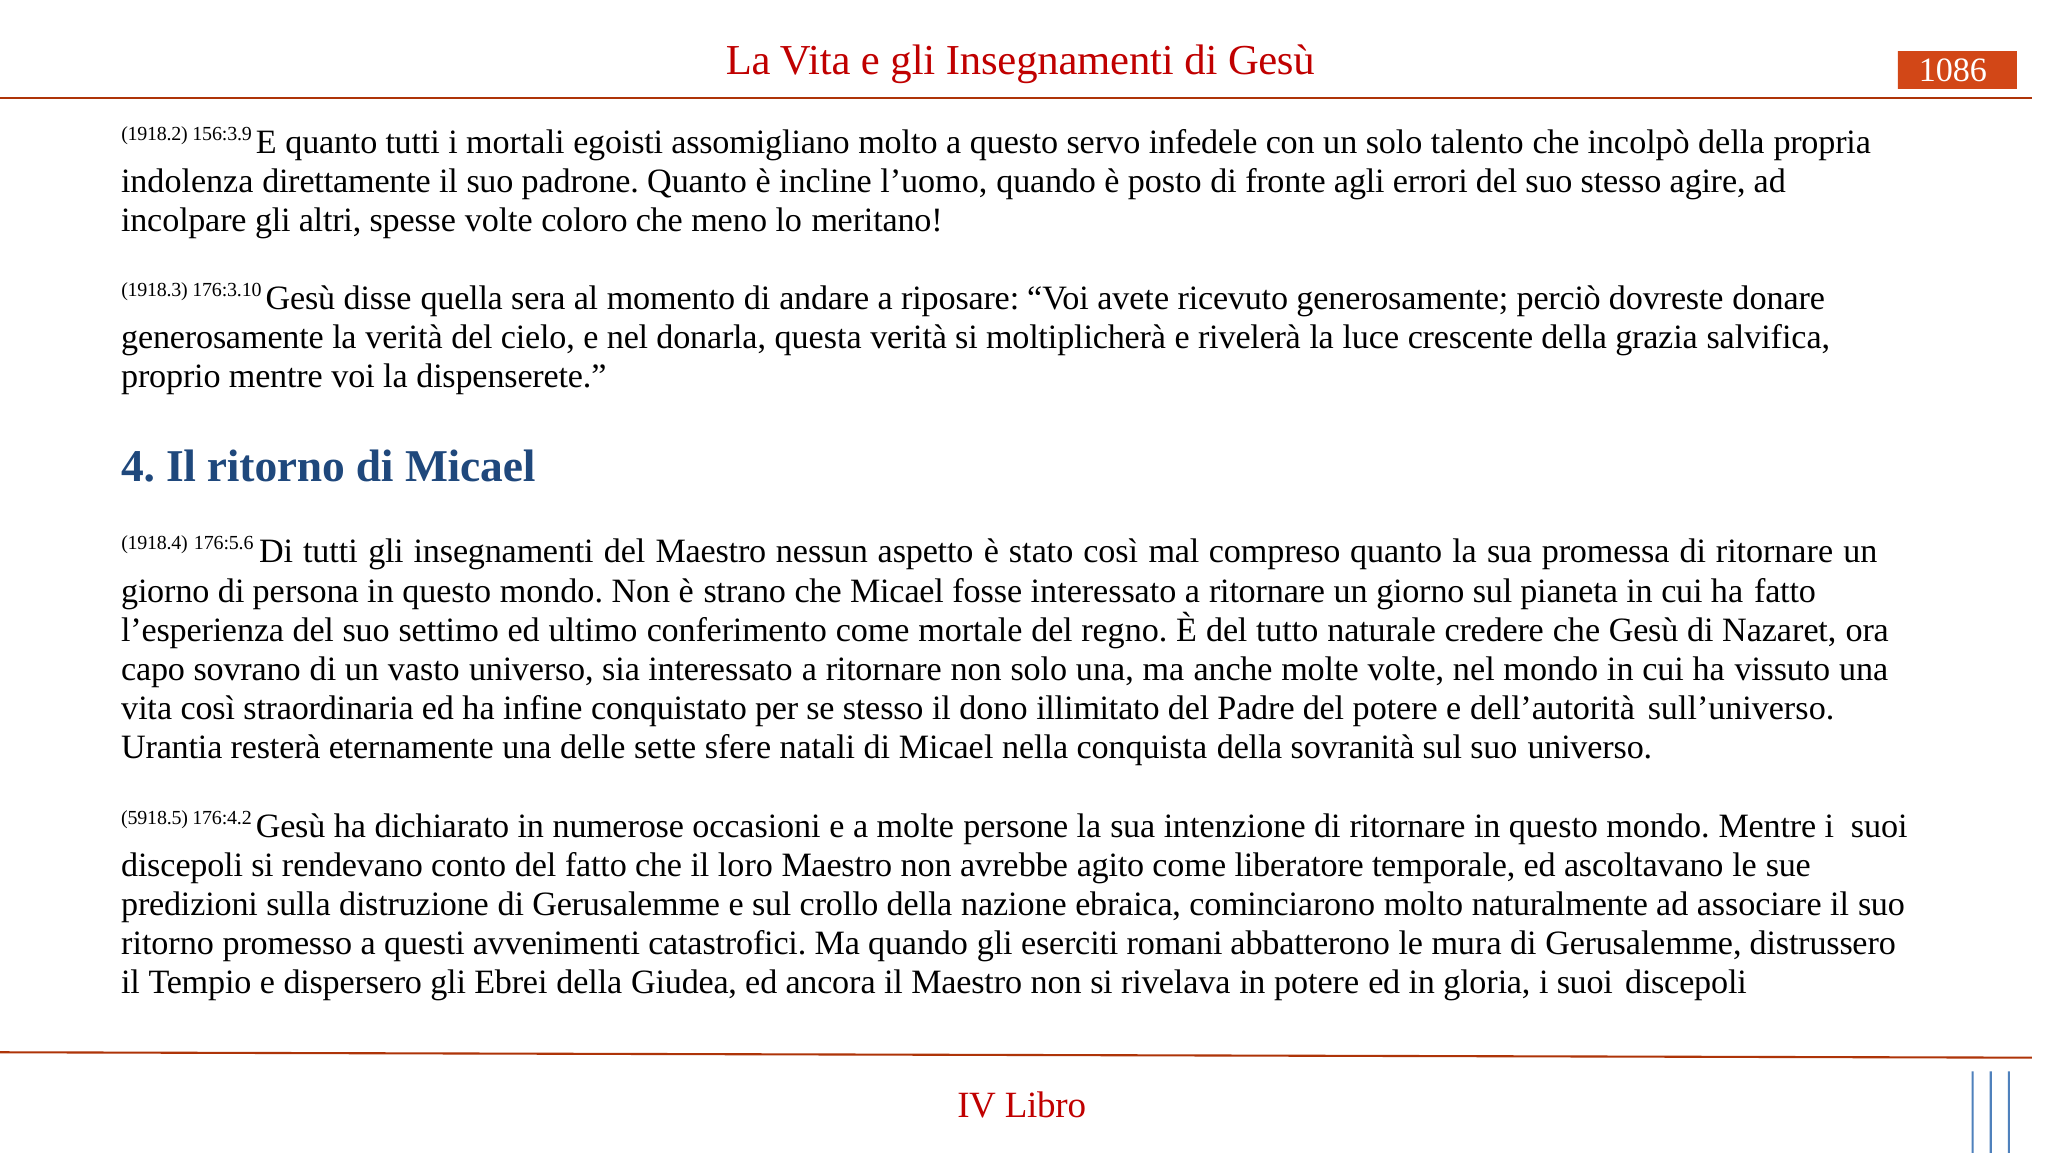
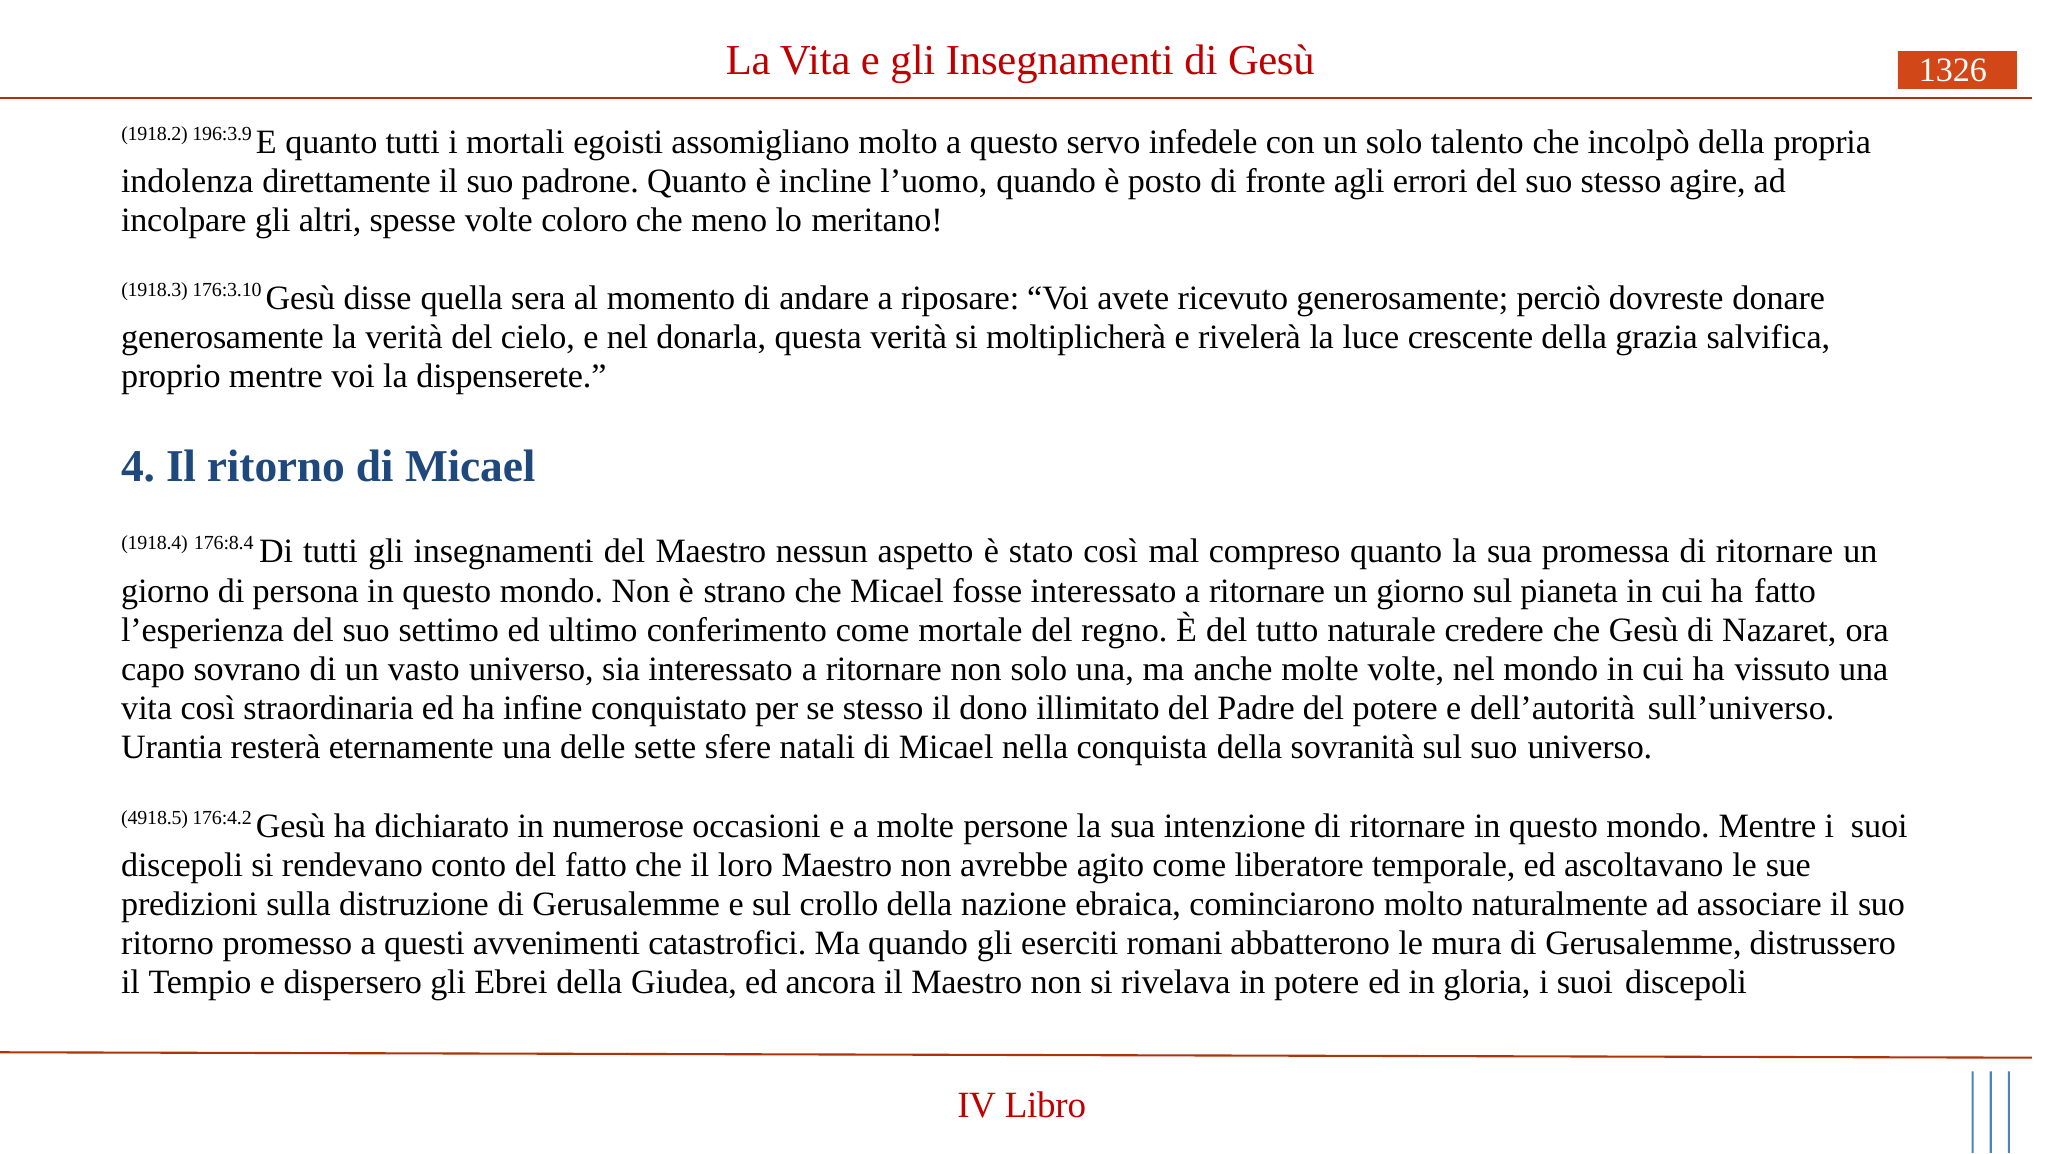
1086: 1086 -> 1326
156:3.9: 156:3.9 -> 196:3.9
176:5.6: 176:5.6 -> 176:8.4
5918.5: 5918.5 -> 4918.5
